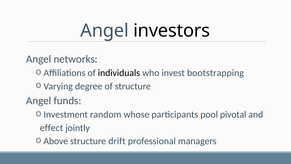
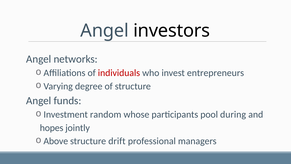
individuals colour: black -> red
bootstrapping: bootstrapping -> entrepreneurs
pivotal: pivotal -> during
effect: effect -> hopes
